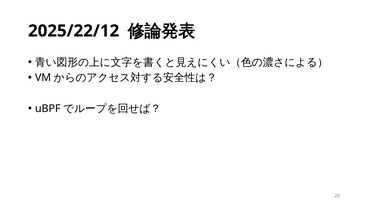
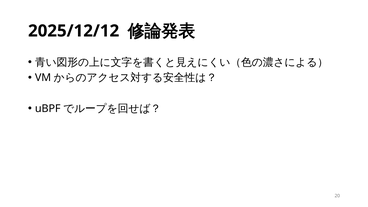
2025/22/12: 2025/22/12 -> 2025/12/12
